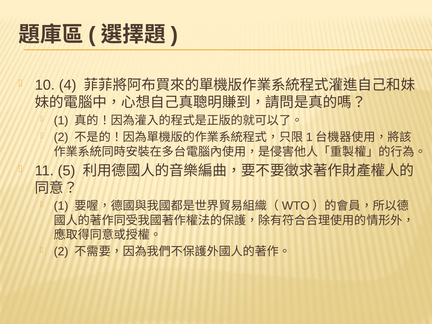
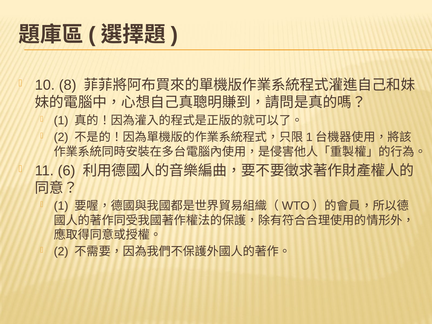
4: 4 -> 8
5: 5 -> 6
